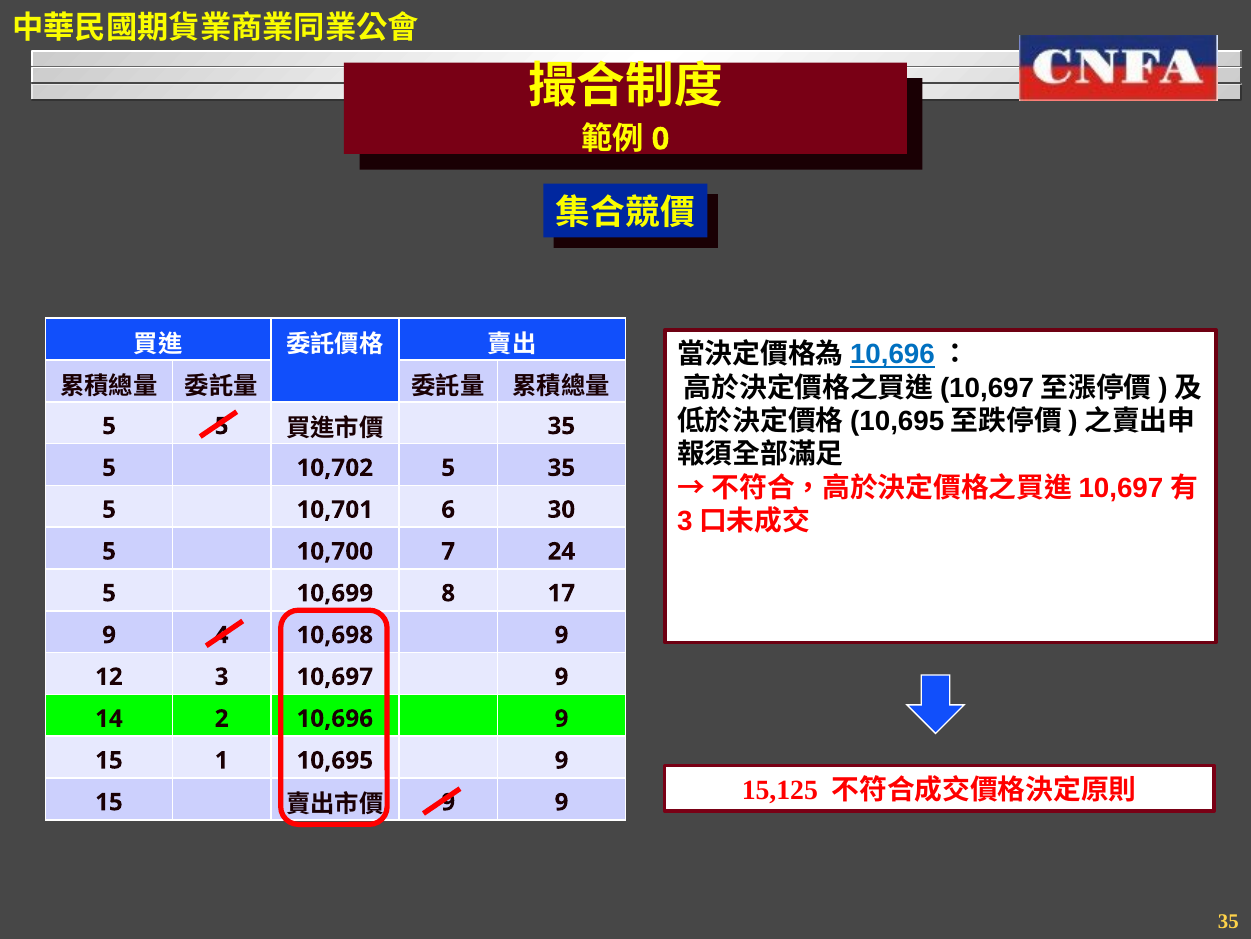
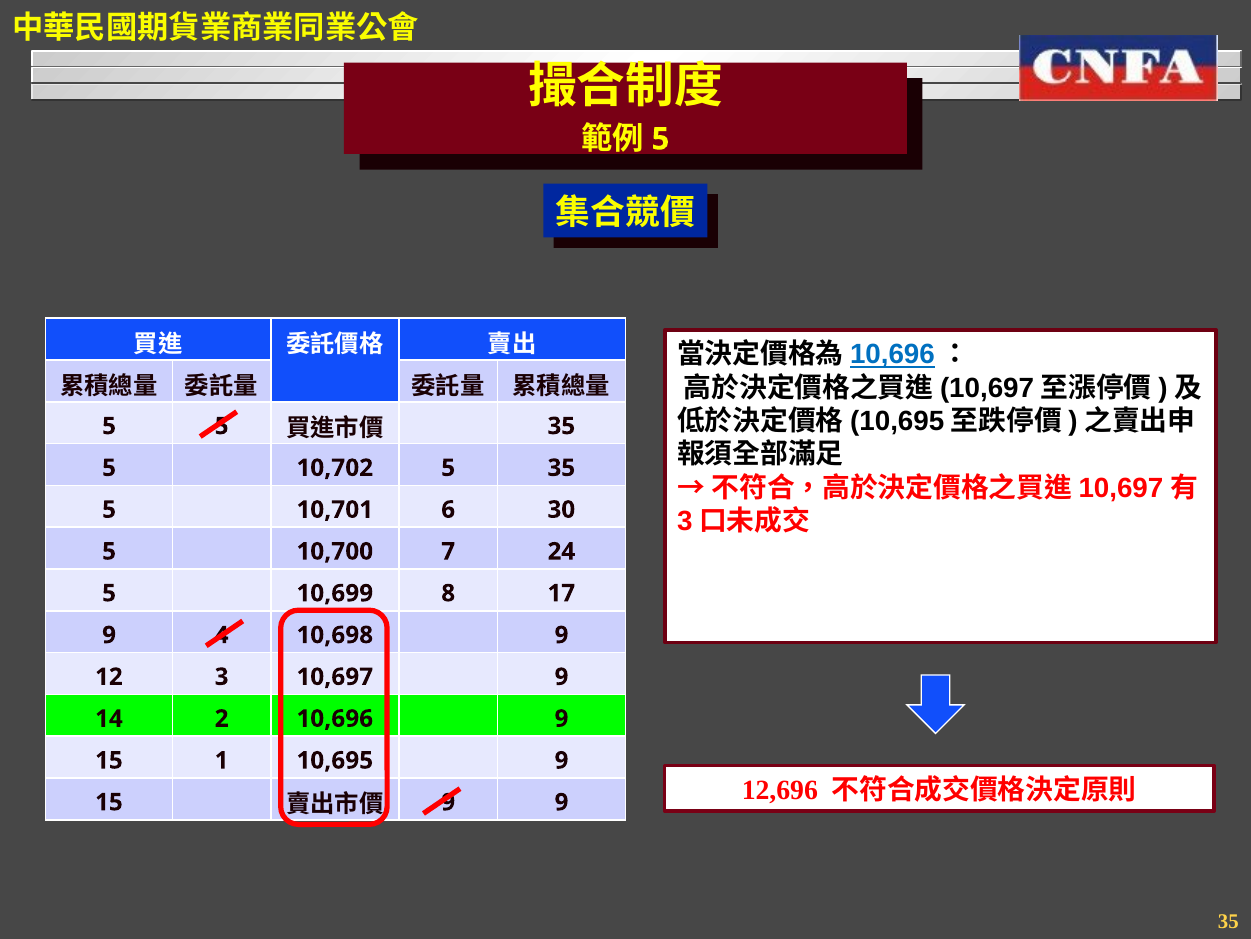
0 at (660, 139): 0 -> 5
15,125: 15,125 -> 12,696
